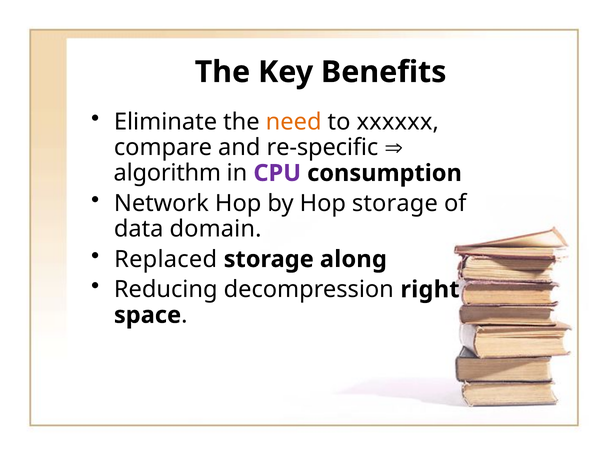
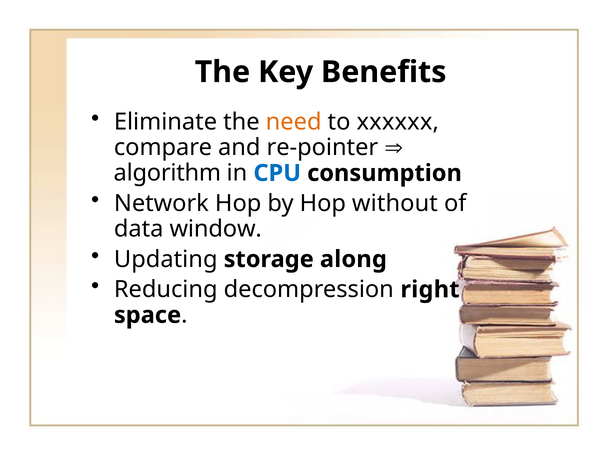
re-specific: re-specific -> re-pointer
CPU colour: purple -> blue
Hop storage: storage -> without
domain: domain -> window
Replaced: Replaced -> Updating
